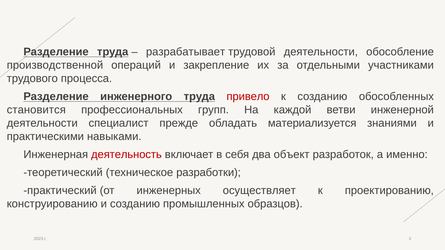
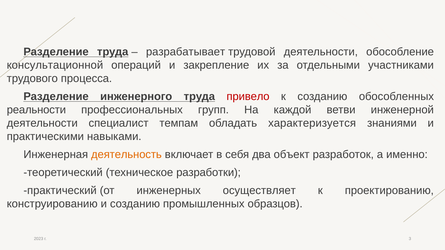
производственной: производственной -> консультационной
становится: становится -> реальности
прежде: прежде -> темпам
материализуется: материализуется -> характеризуется
деятельность colour: red -> orange
